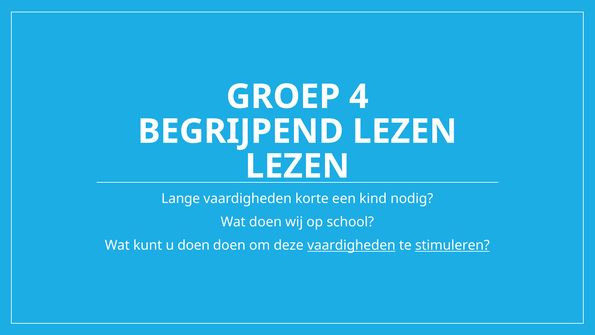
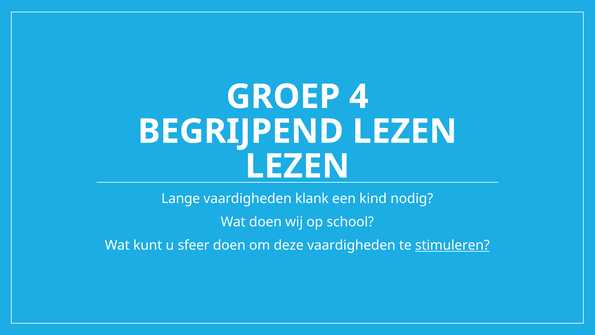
korte: korte -> klank
u doen: doen -> sfeer
vaardigheden at (351, 245) underline: present -> none
